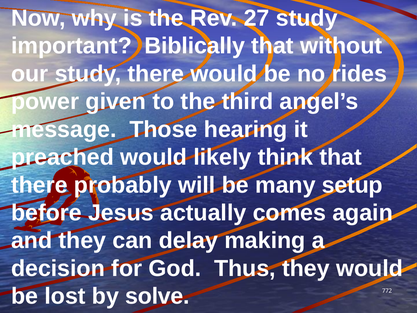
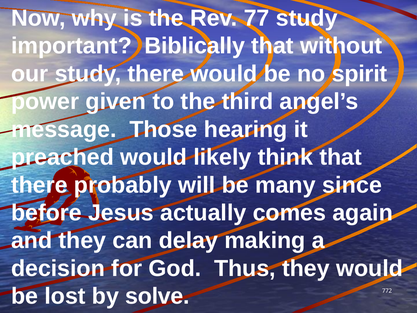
27: 27 -> 77
rides: rides -> spirit
setup: setup -> since
